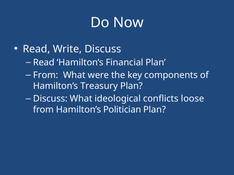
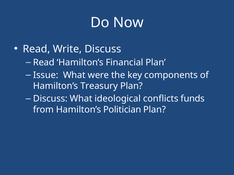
From at (46, 75): From -> Issue
loose: loose -> funds
